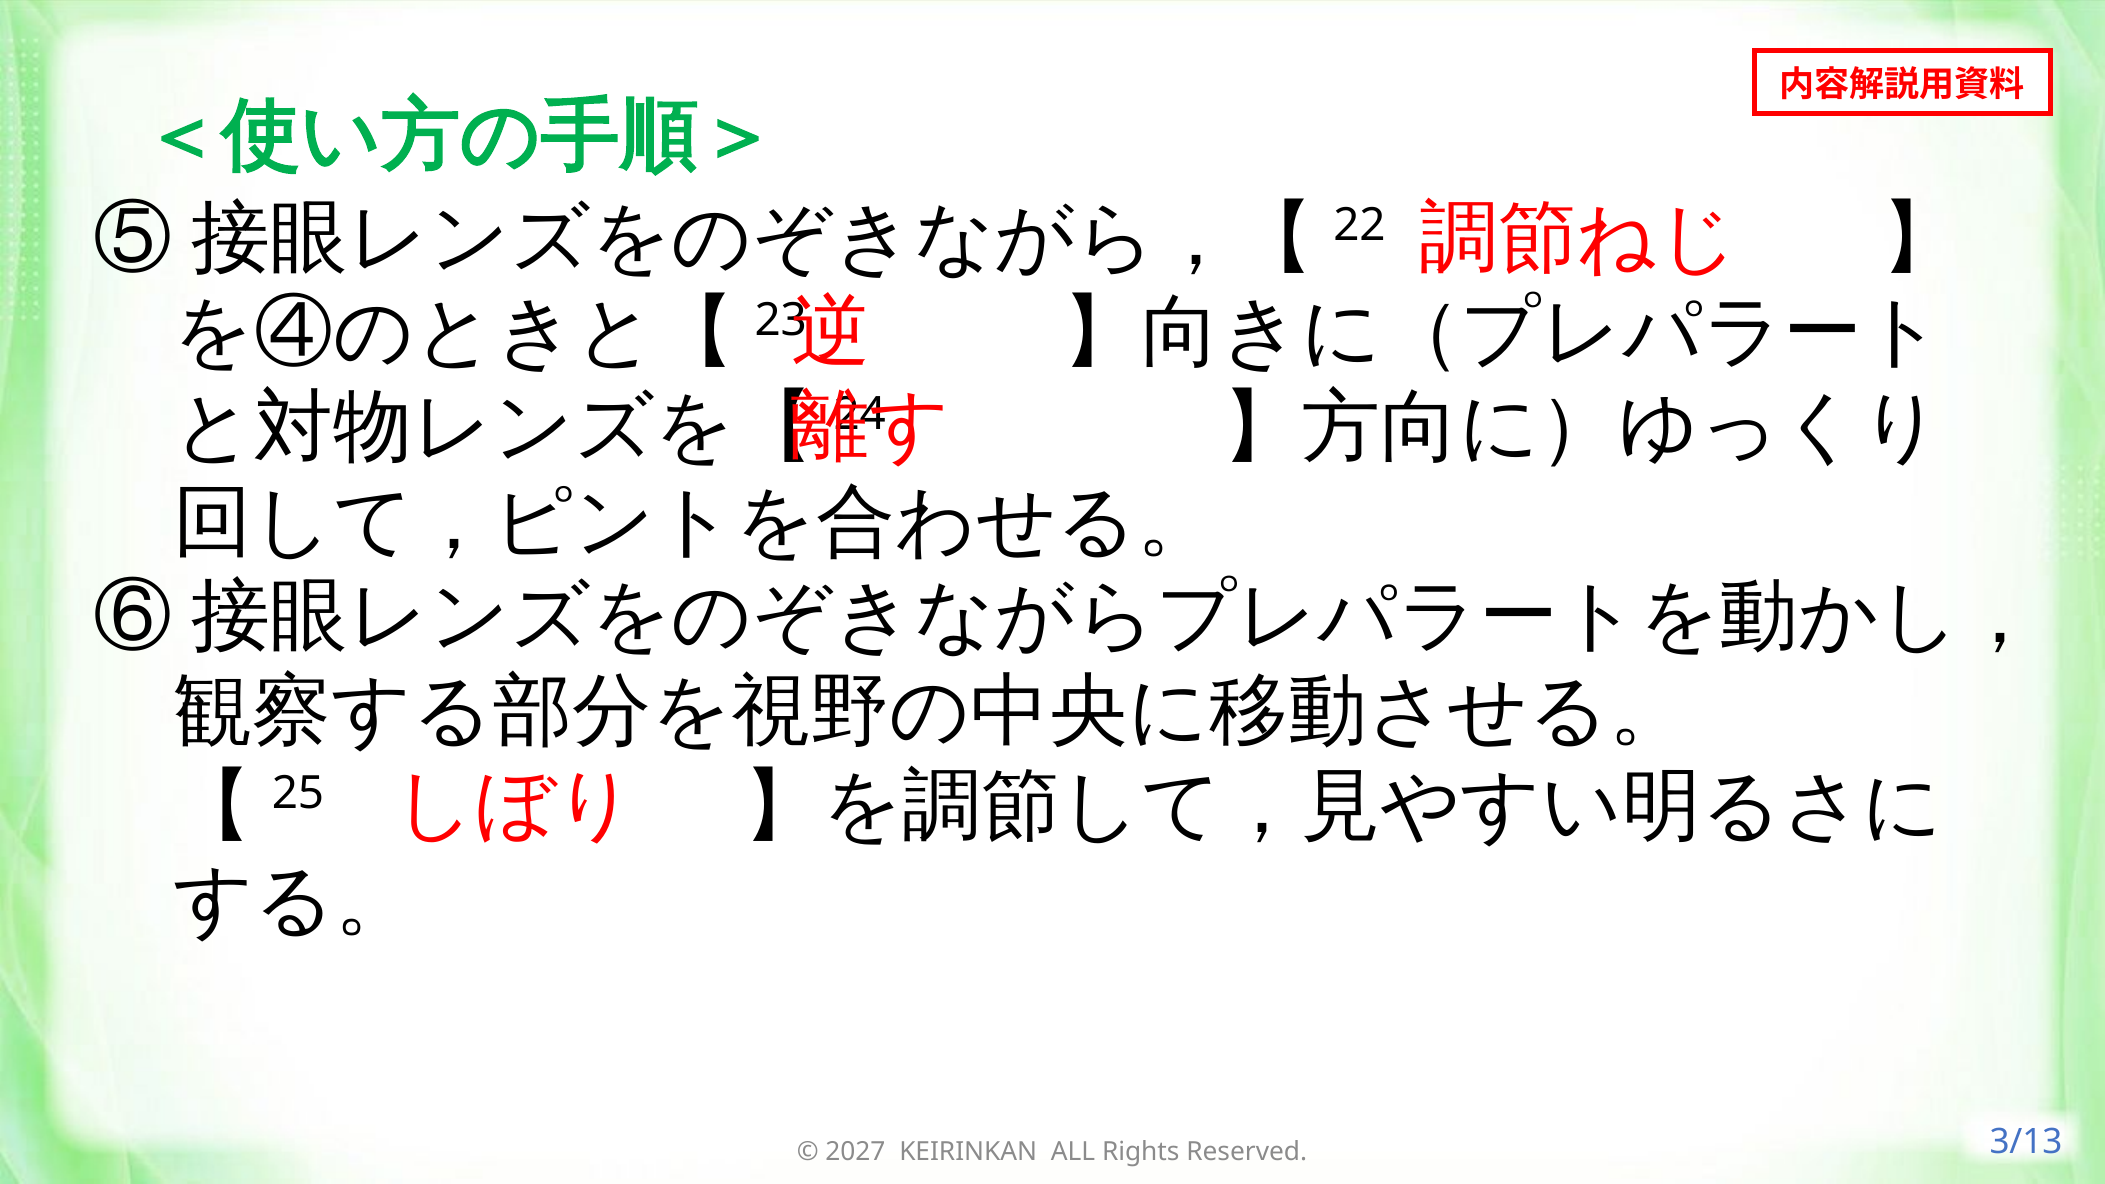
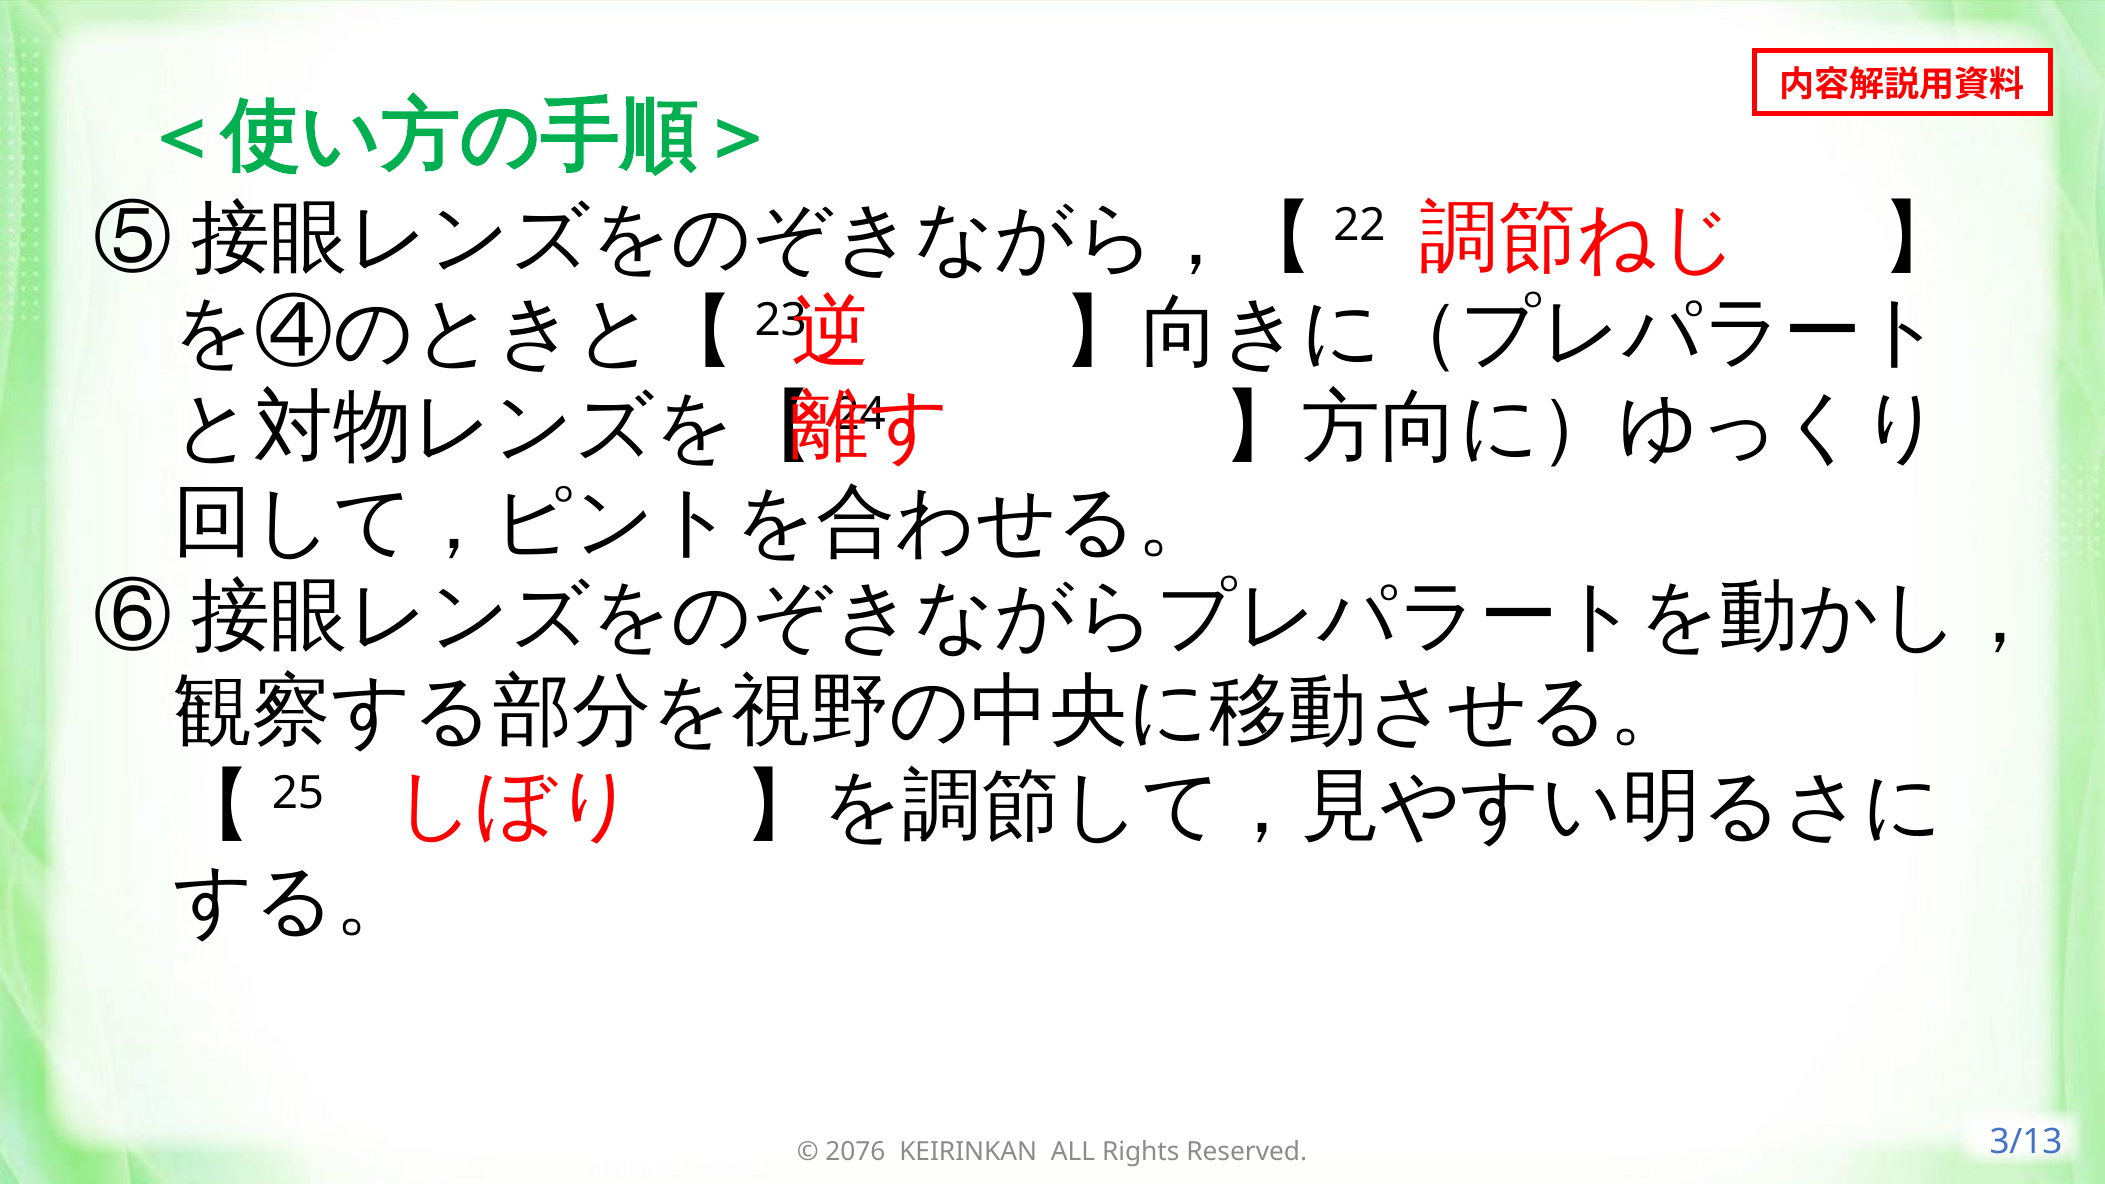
2027: 2027 -> 2076
